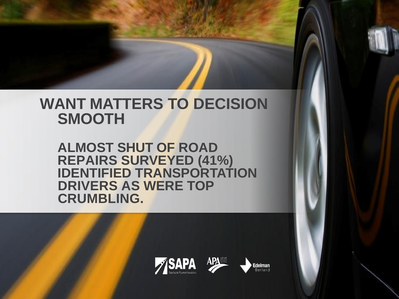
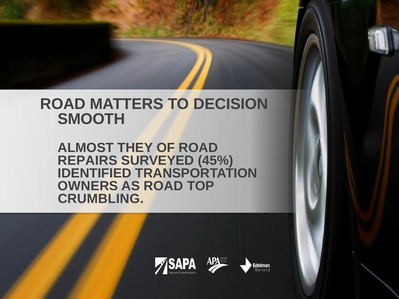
WANT at (63, 104): WANT -> ROAD
SHUT: SHUT -> THEY
41%: 41% -> 45%
DRIVERS: DRIVERS -> OWNERS
AS WERE: WERE -> ROAD
